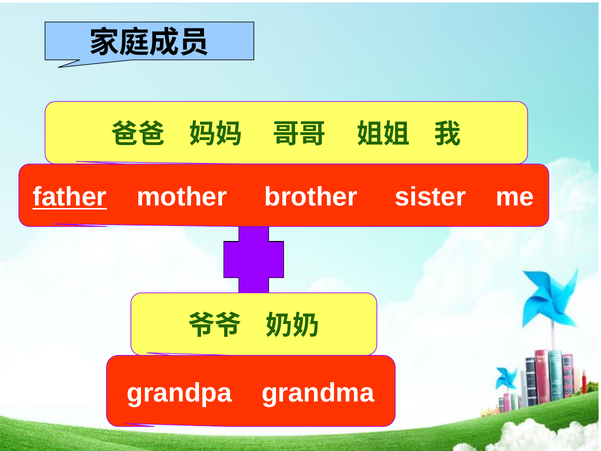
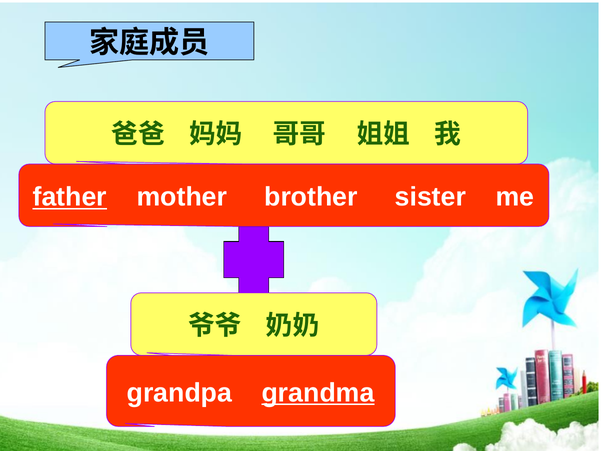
grandma underline: none -> present
